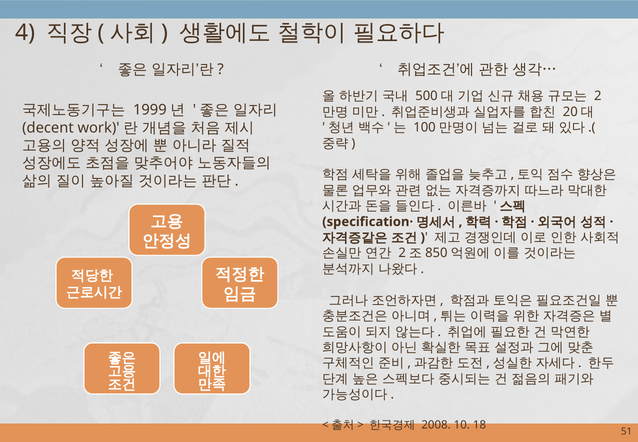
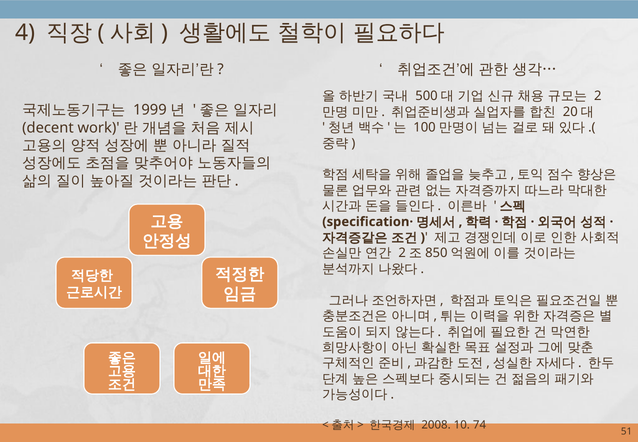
18: 18 -> 74
